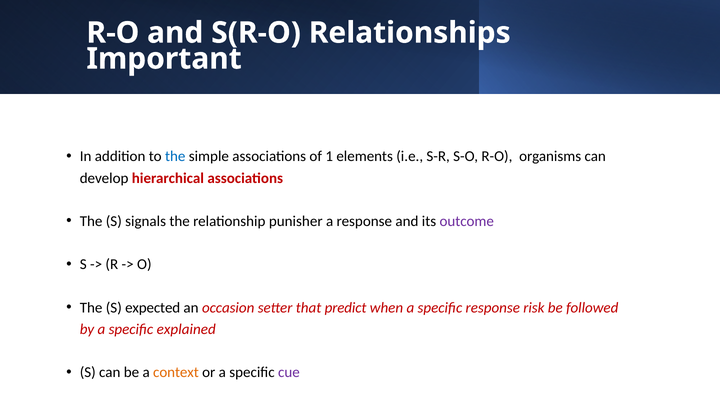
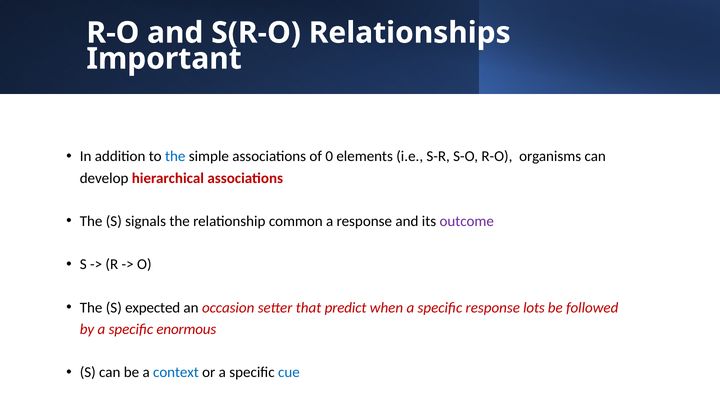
1: 1 -> 0
punisher: punisher -> common
risk: risk -> lots
explained: explained -> enormous
context colour: orange -> blue
cue colour: purple -> blue
